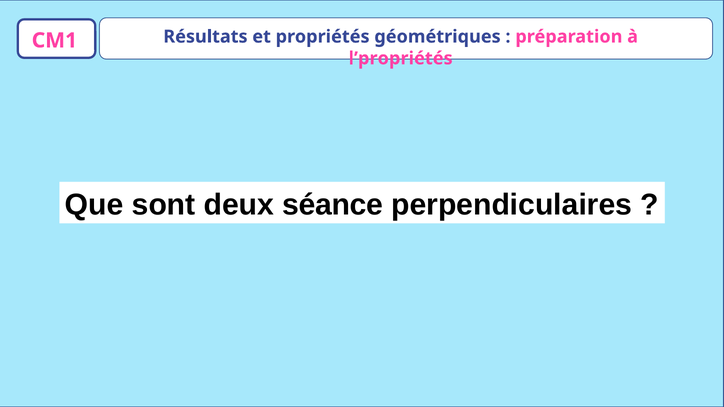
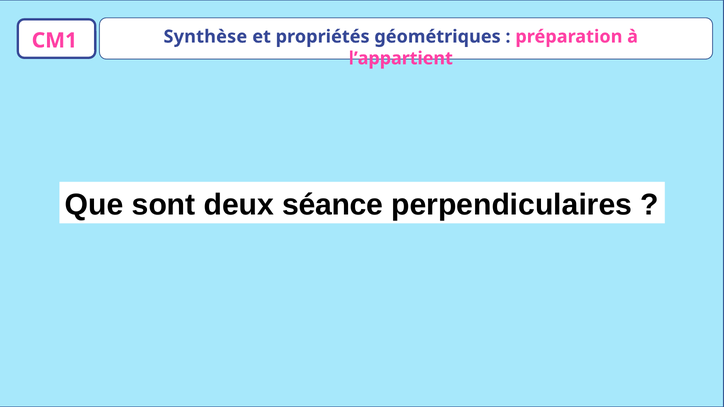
Résultats: Résultats -> Synthèse
l’propriétés: l’propriétés -> l’appartient
